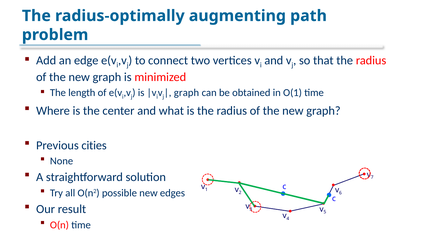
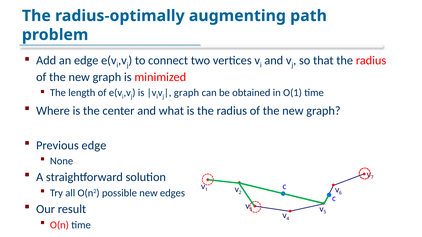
Previous cities: cities -> edge
